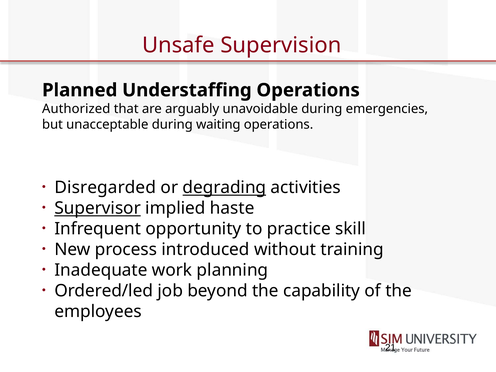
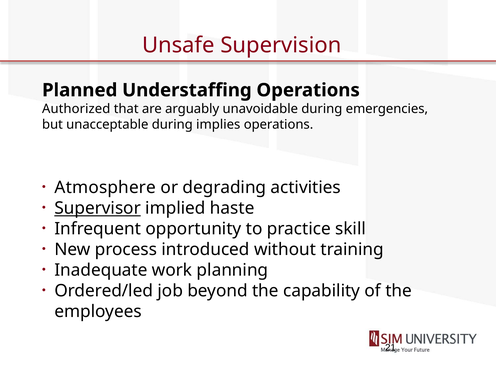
waiting: waiting -> implies
Disregarded: Disregarded -> Atmosphere
degrading underline: present -> none
